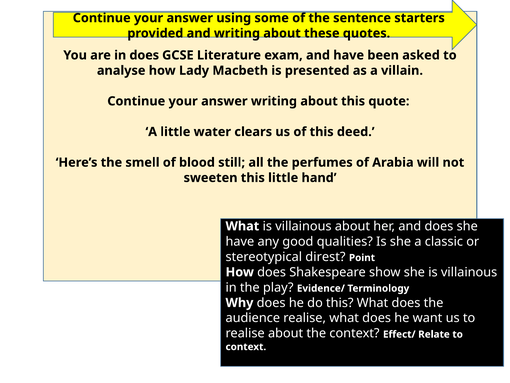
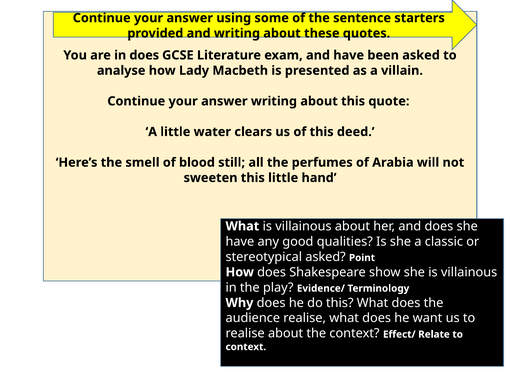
stereotypical direst: direst -> asked
